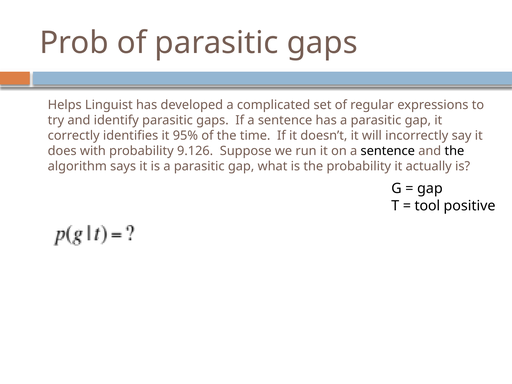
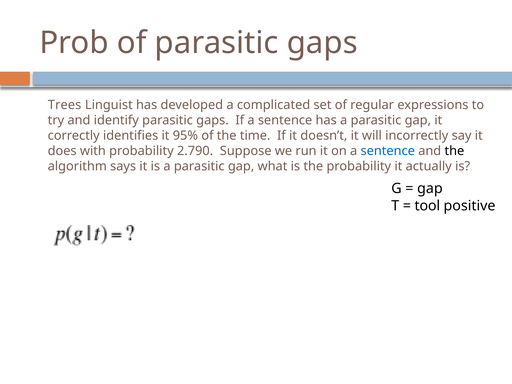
Helps: Helps -> Trees
9.126: 9.126 -> 2.790
sentence at (388, 151) colour: black -> blue
